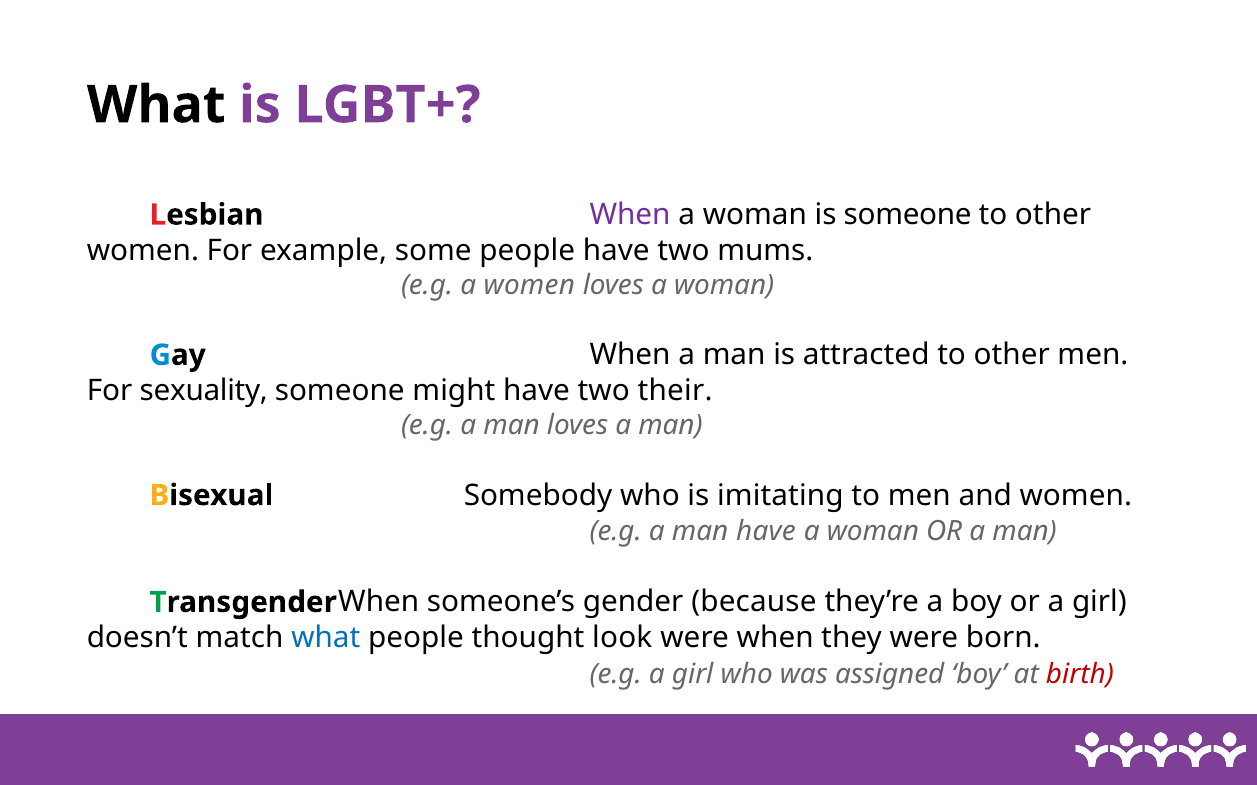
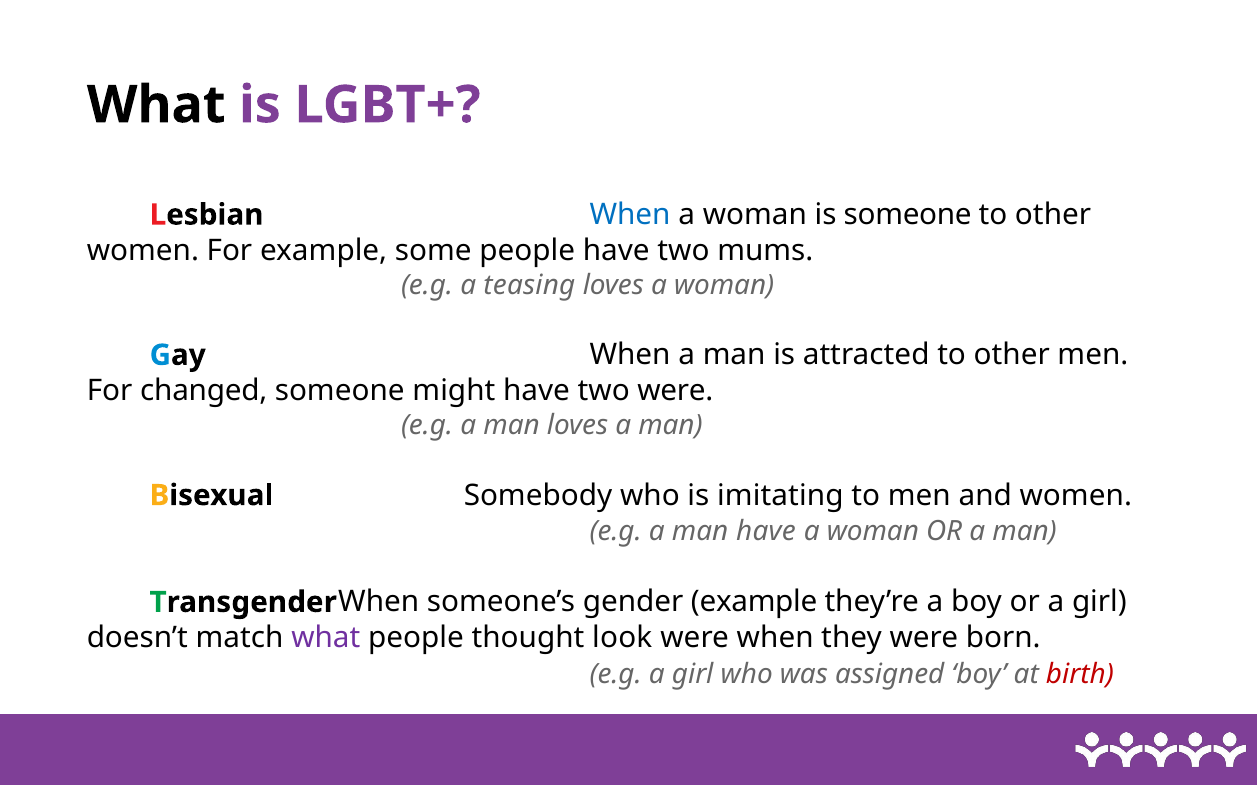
When at (630, 215) colour: purple -> blue
a women: women -> teasing
sexuality: sexuality -> changed
two their: their -> were
gender because: because -> example
what at (326, 638) colour: blue -> purple
